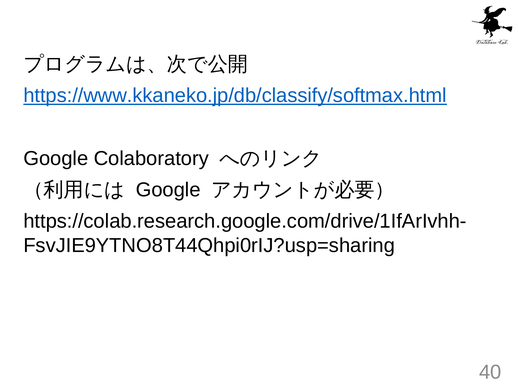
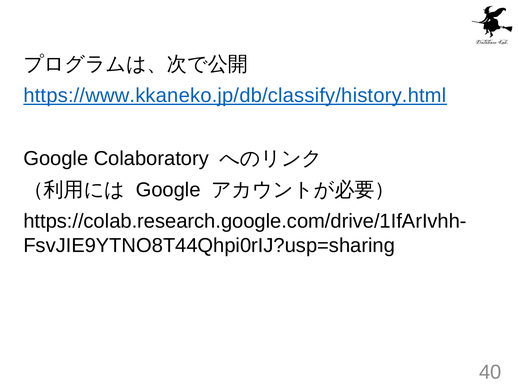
https://www.kkaneko.jp/db/classify/softmax.html: https://www.kkaneko.jp/db/classify/softmax.html -> https://www.kkaneko.jp/db/classify/history.html
